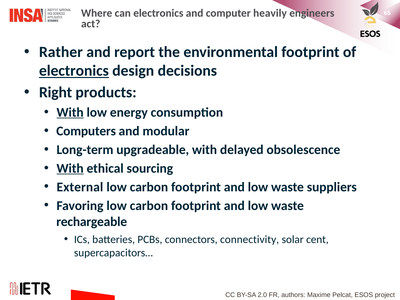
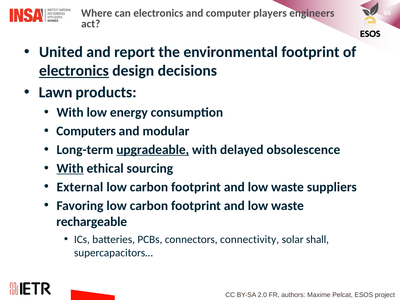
heavily: heavily -> players
Rather: Rather -> United
Right: Right -> Lawn
With at (70, 112) underline: present -> none
upgradeable underline: none -> present
cent: cent -> shall
